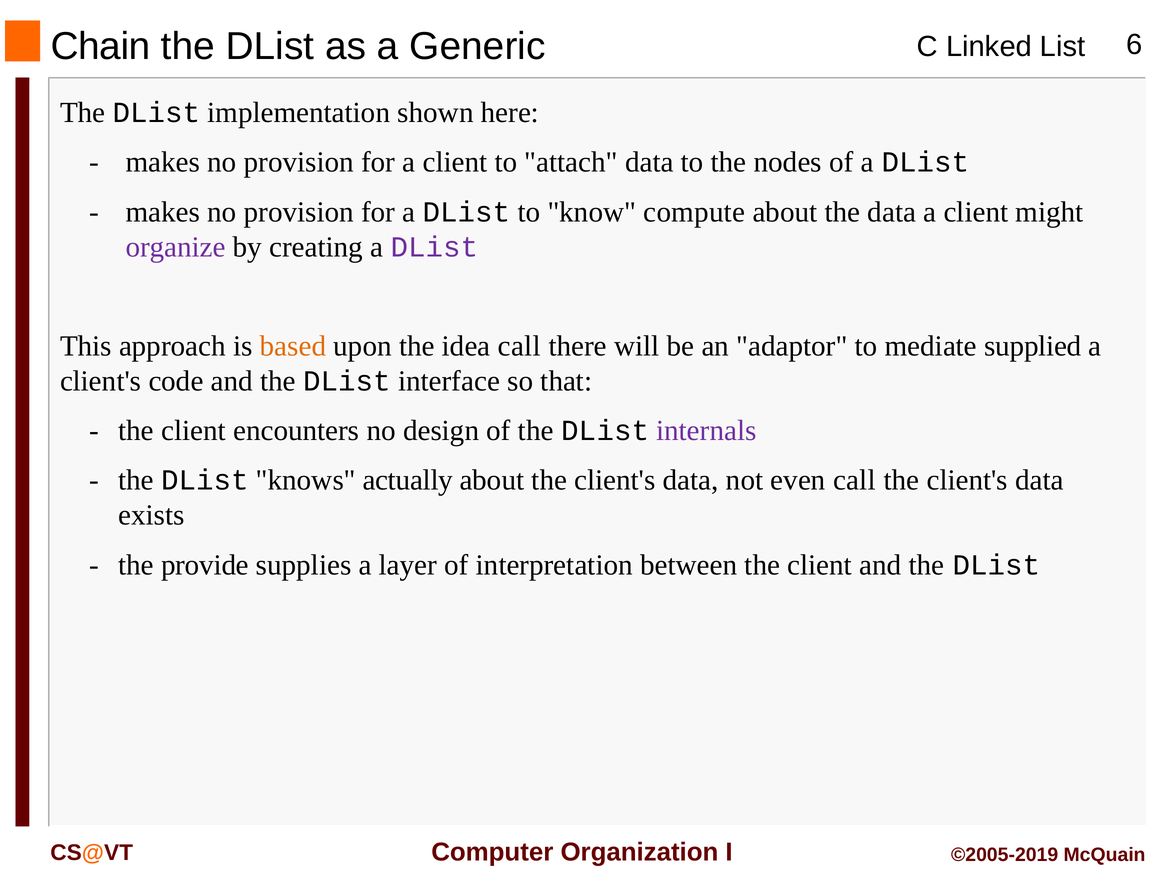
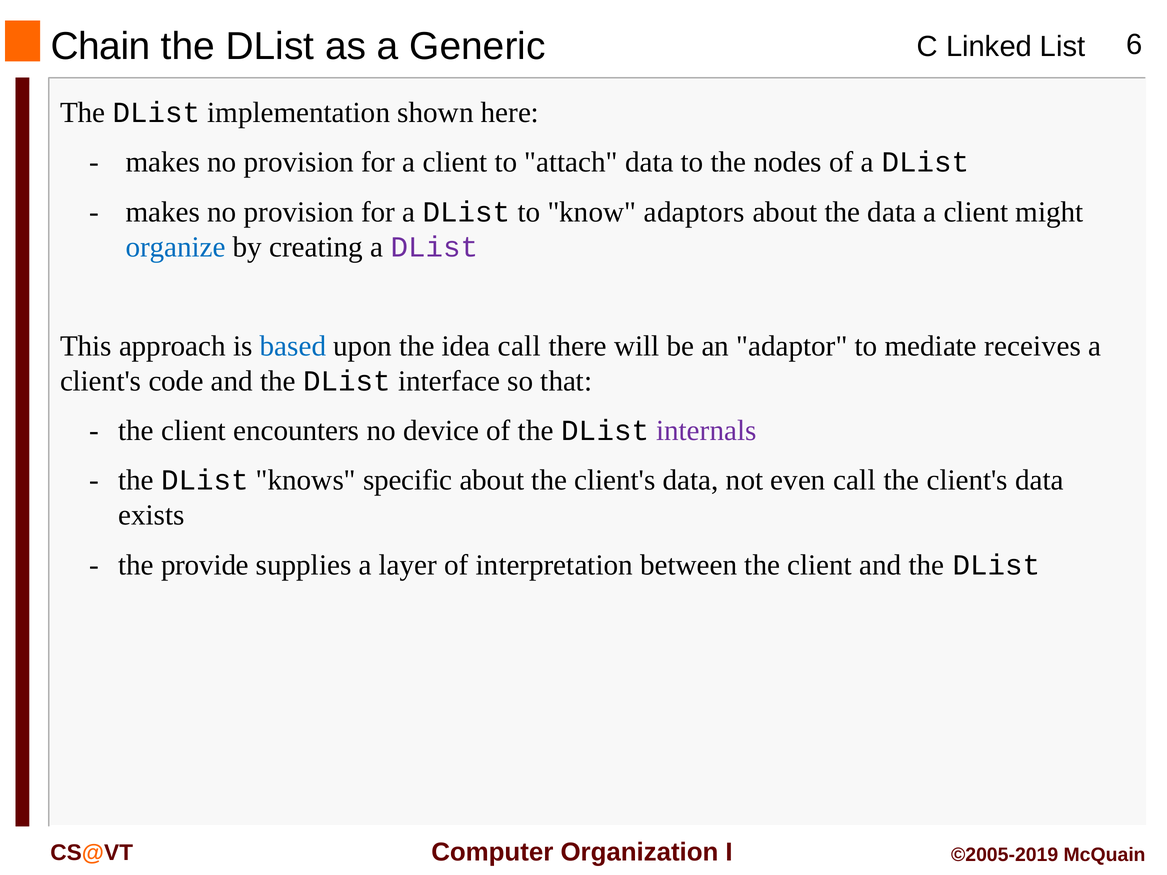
compute: compute -> adaptors
organize colour: purple -> blue
based colour: orange -> blue
supplied: supplied -> receives
design: design -> device
actually: actually -> specific
